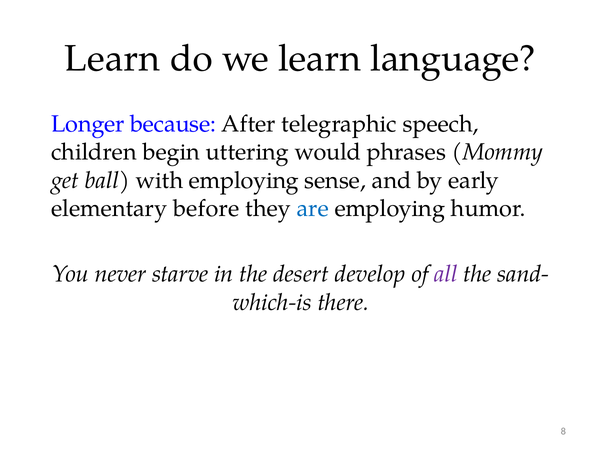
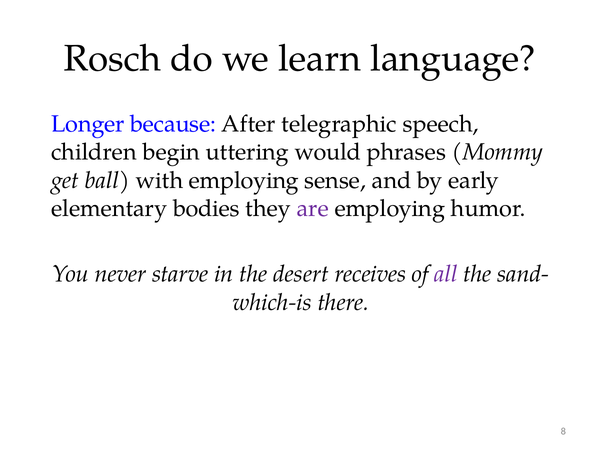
Learn at (112, 58): Learn -> Rosch
before: before -> bodies
are colour: blue -> purple
develop: develop -> receives
